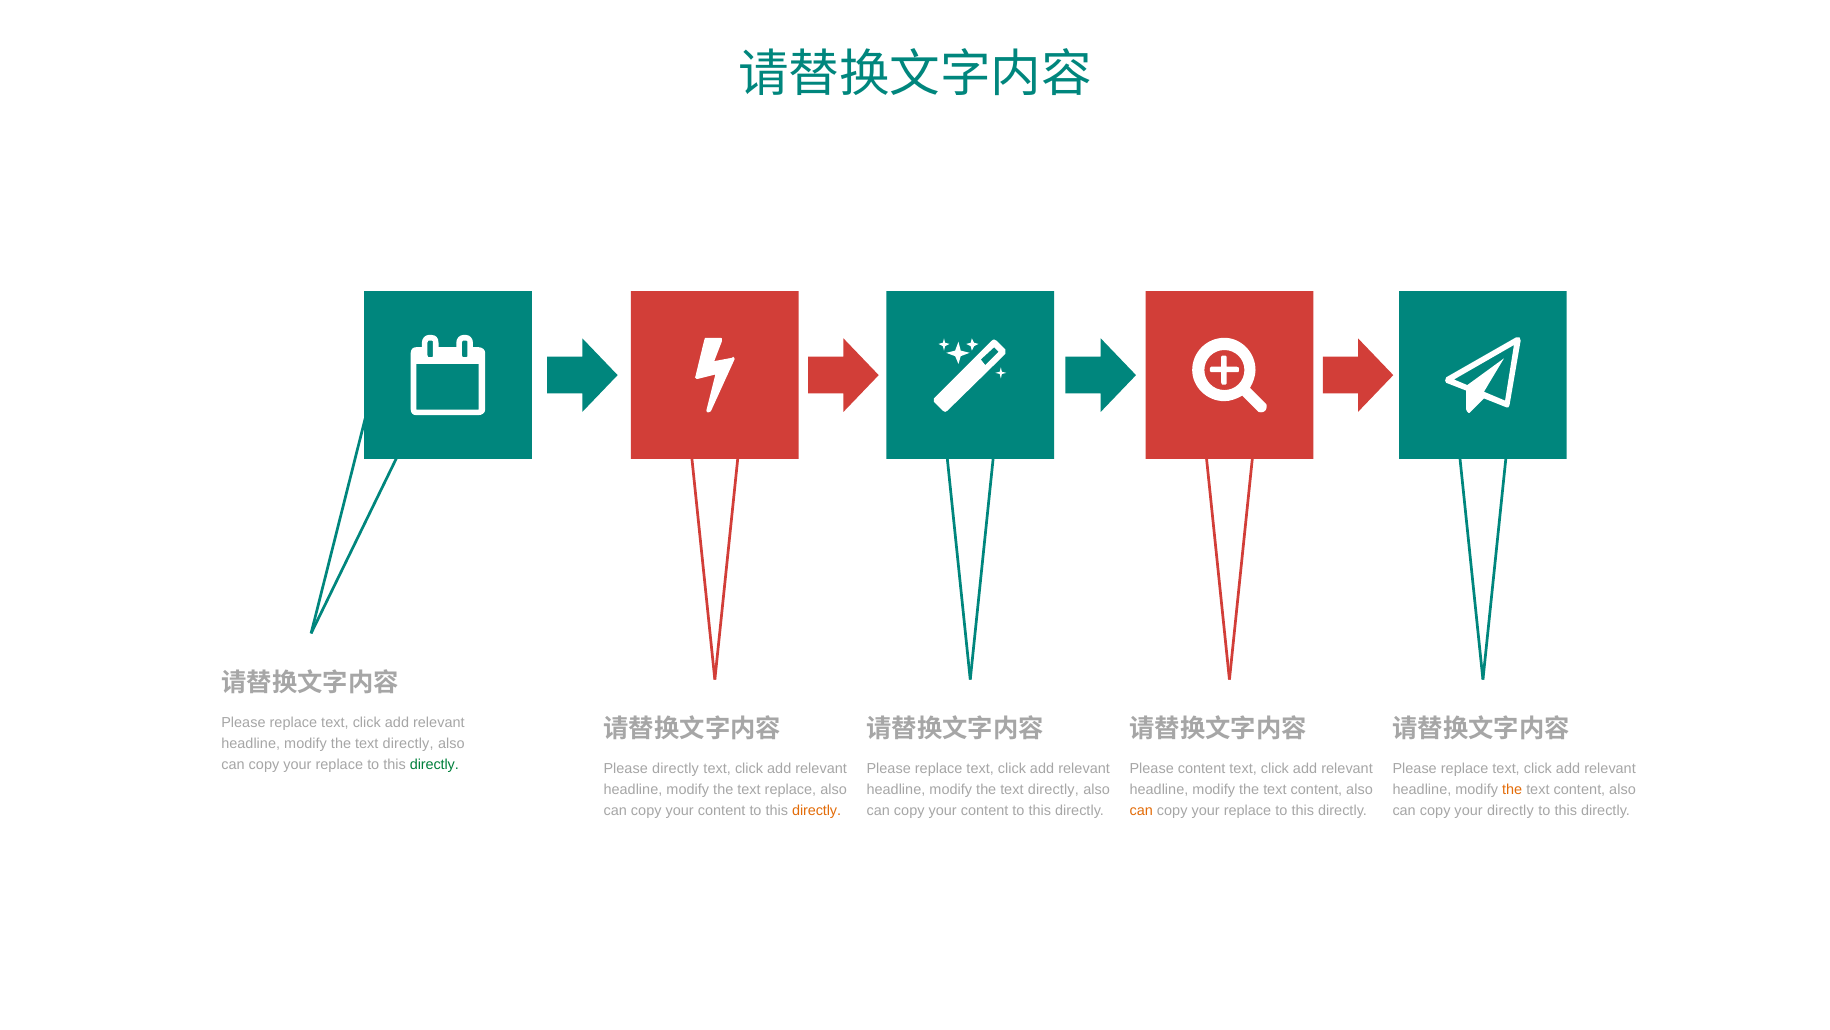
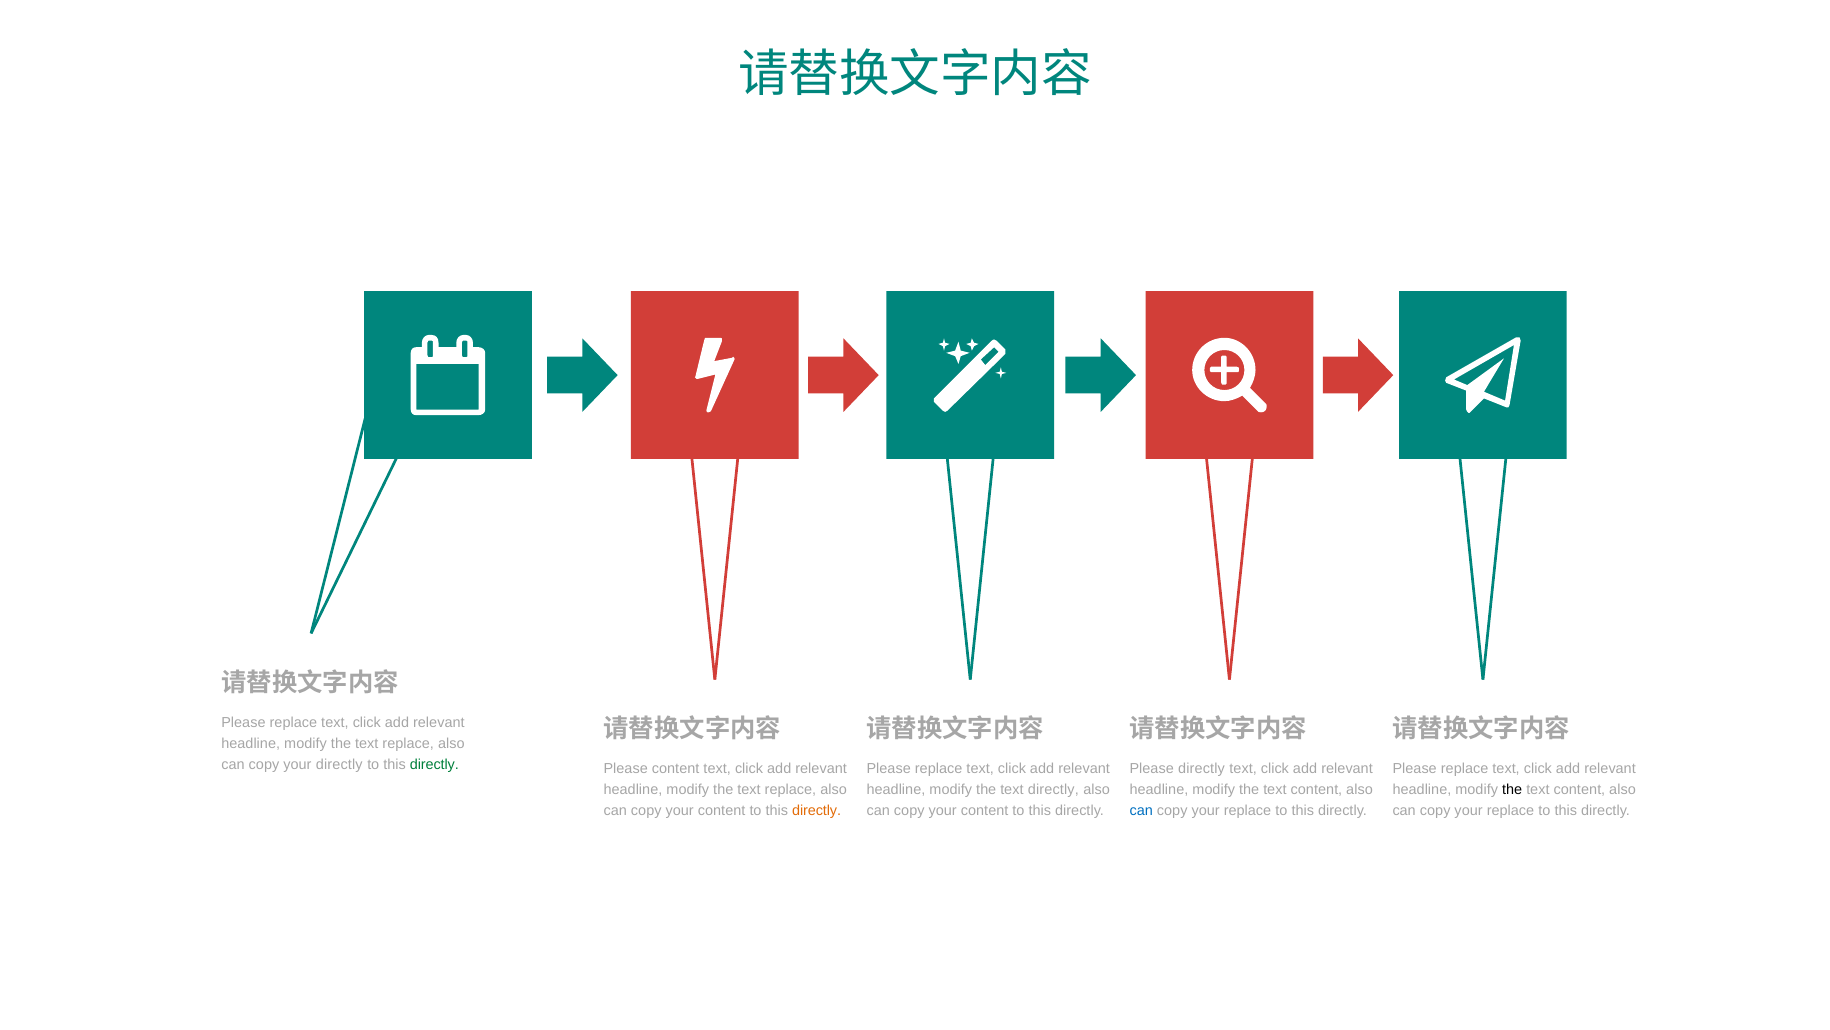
directly at (408, 743): directly -> replace
replace at (339, 764): replace -> directly
Please directly: directly -> content
Please content: content -> directly
the at (1512, 789) colour: orange -> black
can at (1141, 810) colour: orange -> blue
directly at (1510, 810): directly -> replace
